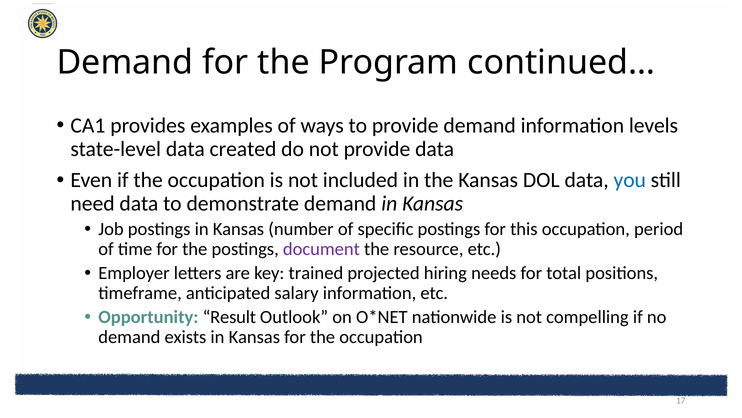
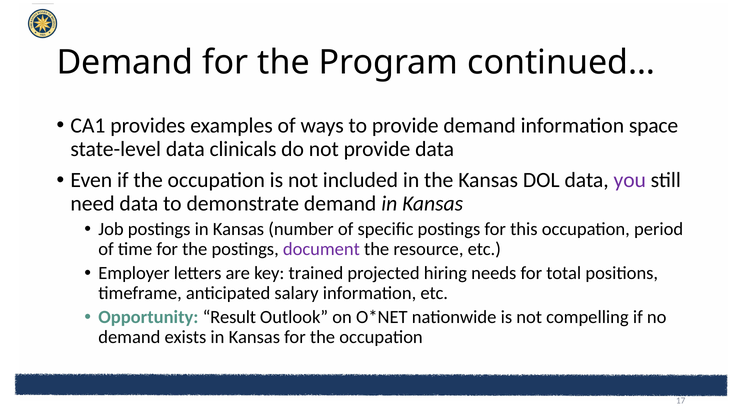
levels: levels -> space
created: created -> clinicals
you colour: blue -> purple
